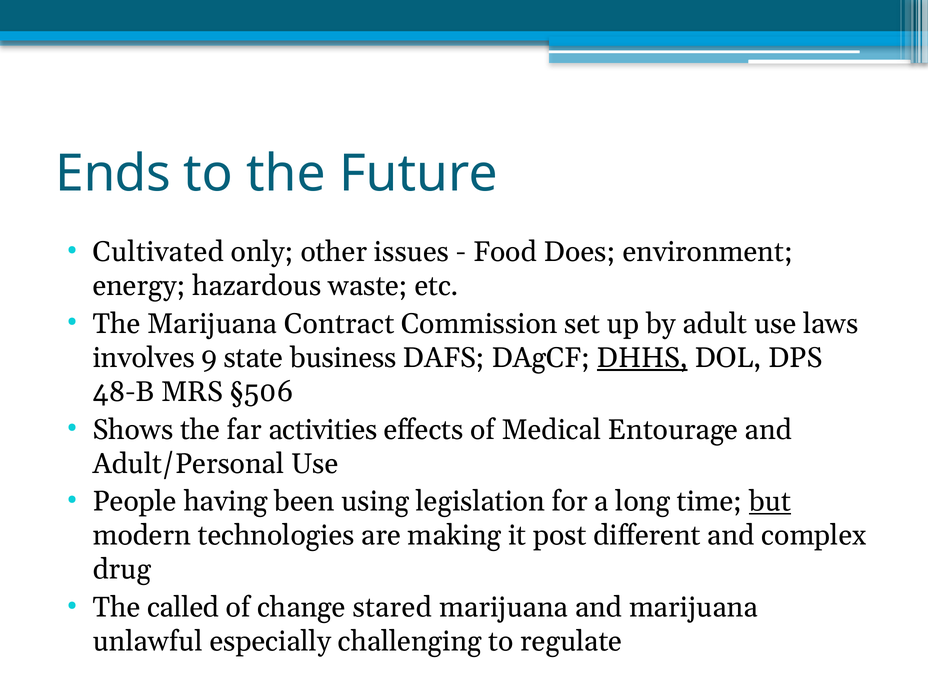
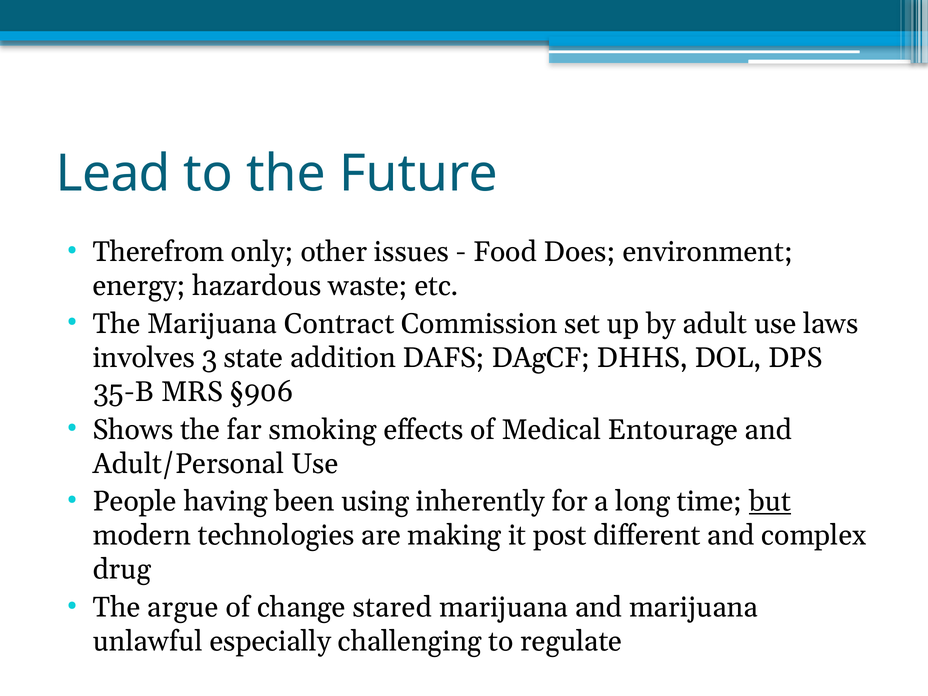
Ends: Ends -> Lead
Cultivated: Cultivated -> Therefrom
9: 9 -> 3
business: business -> addition
DHHS underline: present -> none
48-B: 48-B -> 35-B
§506: §506 -> §906
activities: activities -> smoking
legislation: legislation -> inherently
called: called -> argue
